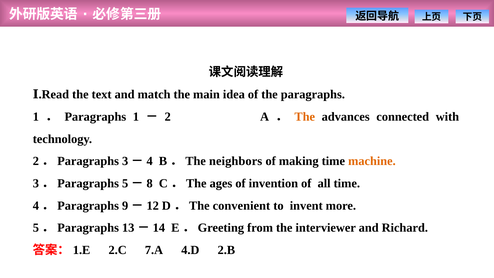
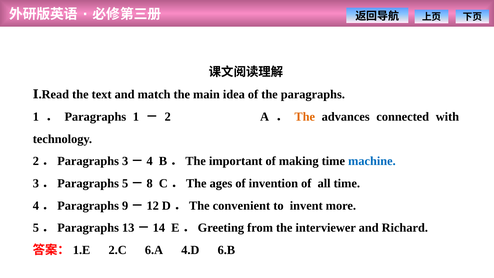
neighbors: neighbors -> important
machine colour: orange -> blue
7.A: 7.A -> 6.A
2.B: 2.B -> 6.B
